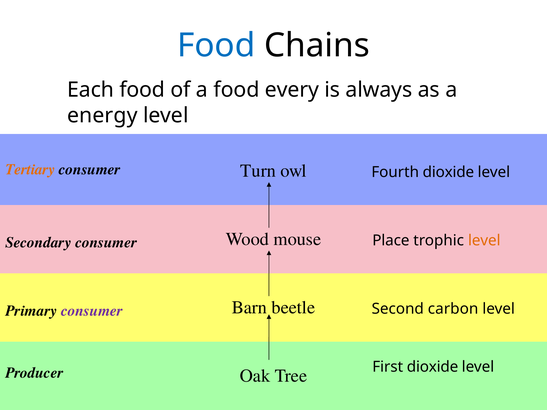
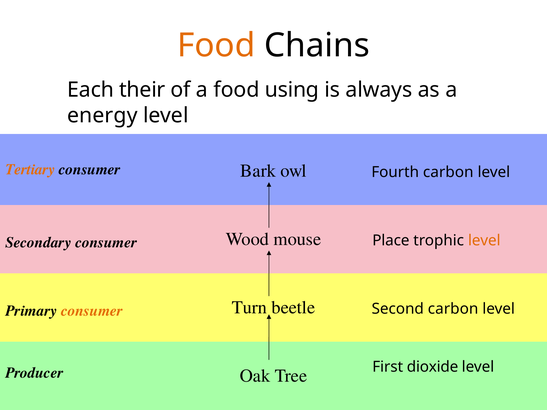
Food at (216, 46) colour: blue -> orange
Each food: food -> their
every: every -> using
Turn: Turn -> Bark
Fourth dioxide: dioxide -> carbon
Barn: Barn -> Turn
consumer at (92, 311) colour: purple -> orange
